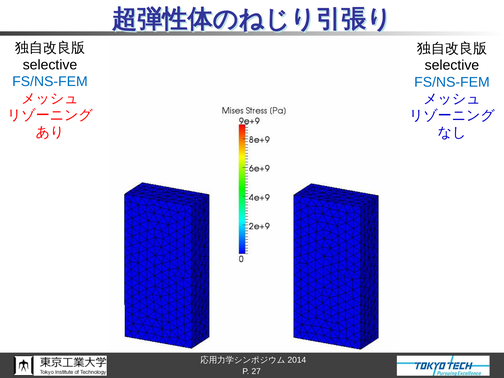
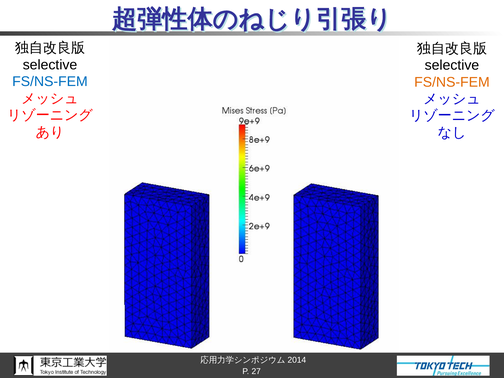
FS/NS-FEM at (452, 82) colour: blue -> orange
